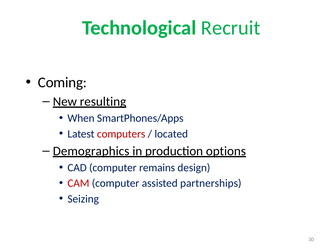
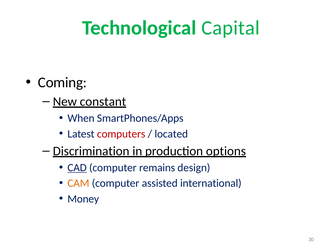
Recruit: Recruit -> Capital
resulting: resulting -> constant
Demographics: Demographics -> Discrimination
CAD underline: none -> present
CAM colour: red -> orange
partnerships: partnerships -> international
Seizing: Seizing -> Money
